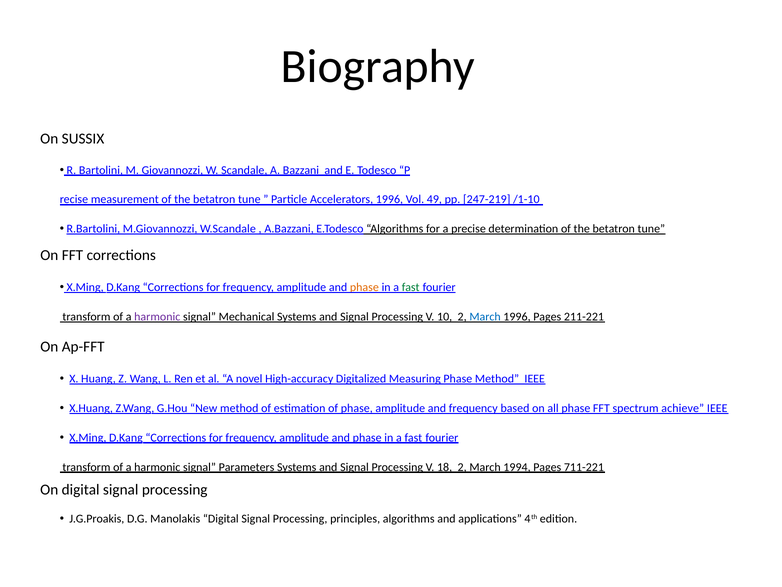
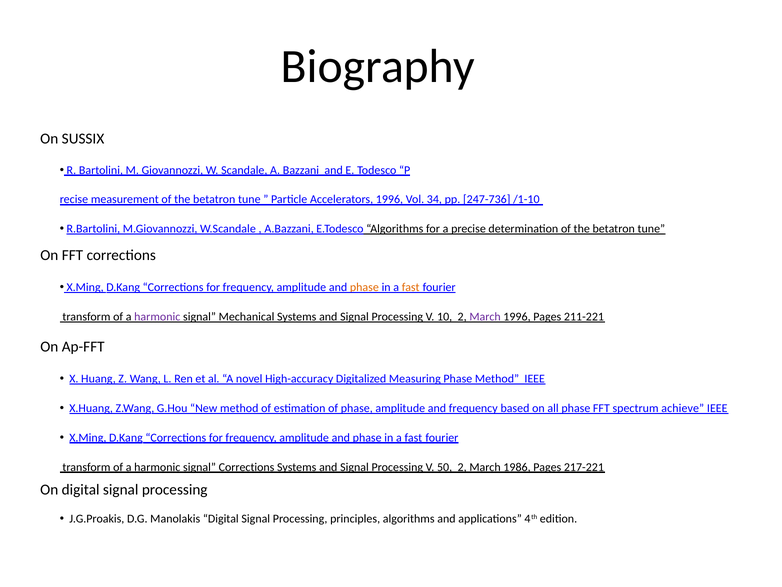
49: 49 -> 34
247-219: 247-219 -> 247-736
fast at (411, 287) colour: green -> orange
March at (485, 317) colour: blue -> purple
signal Parameters: Parameters -> Corrections
18: 18 -> 50
1994: 1994 -> 1986
711-221: 711-221 -> 217-221
